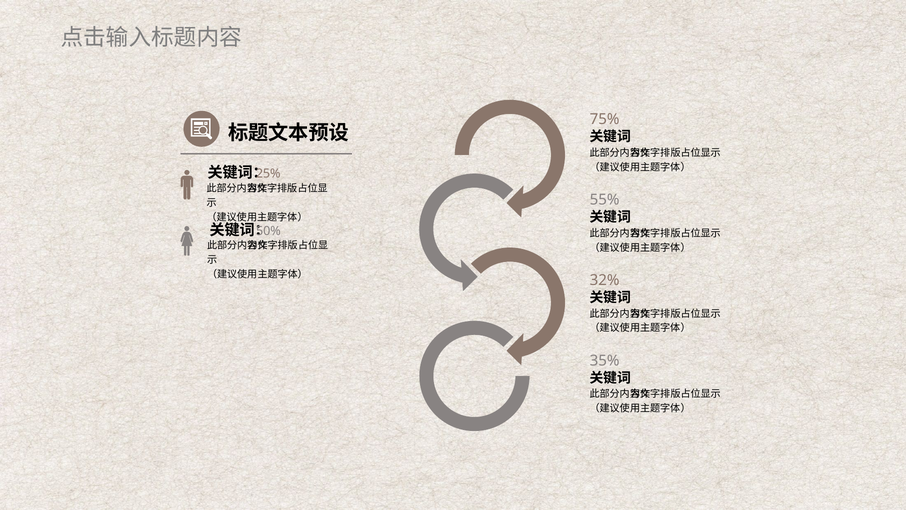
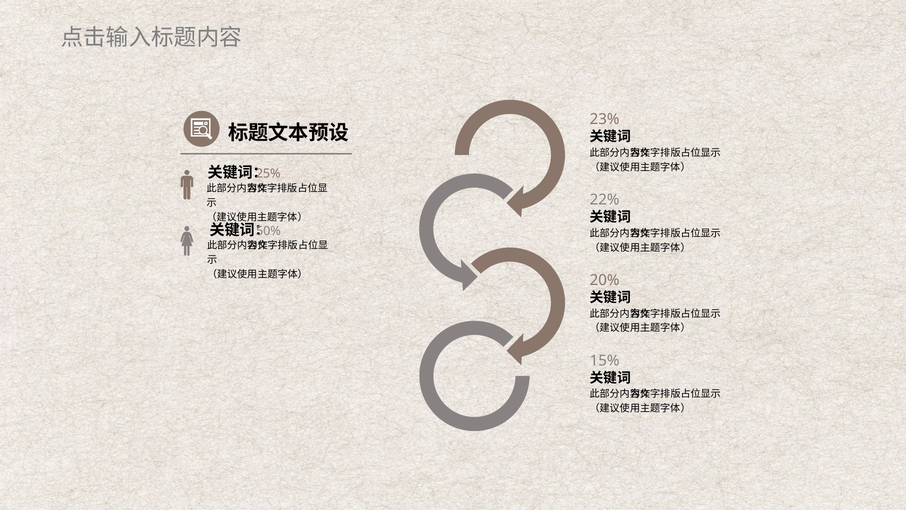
75%: 75% -> 23%
55%: 55% -> 22%
32%: 32% -> 20%
35%: 35% -> 15%
